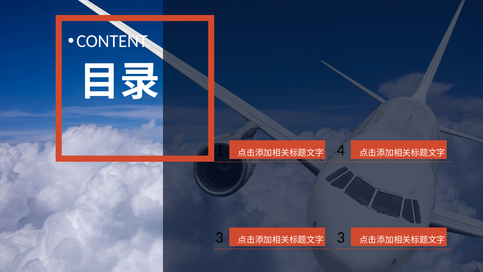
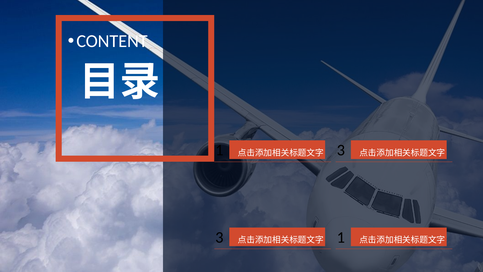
4 at (341, 150): 4 -> 3
3 at (341, 237): 3 -> 1
